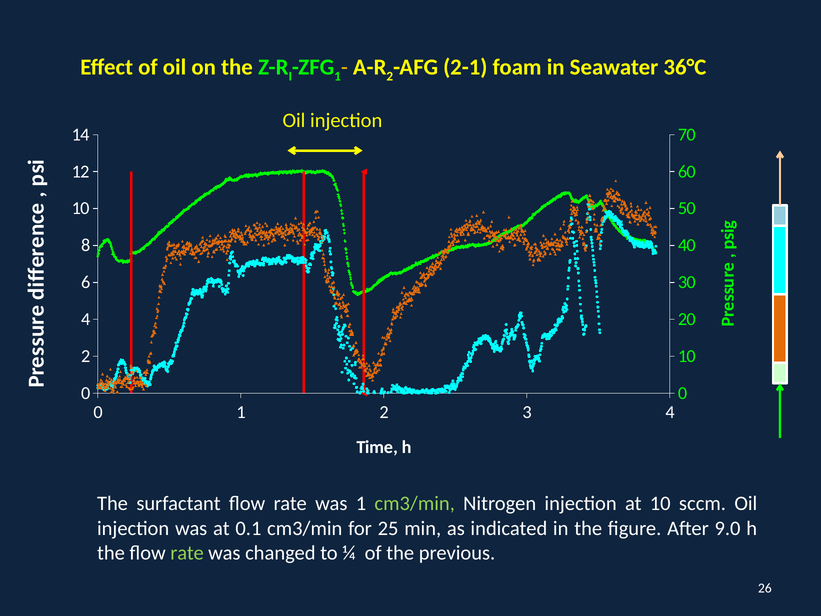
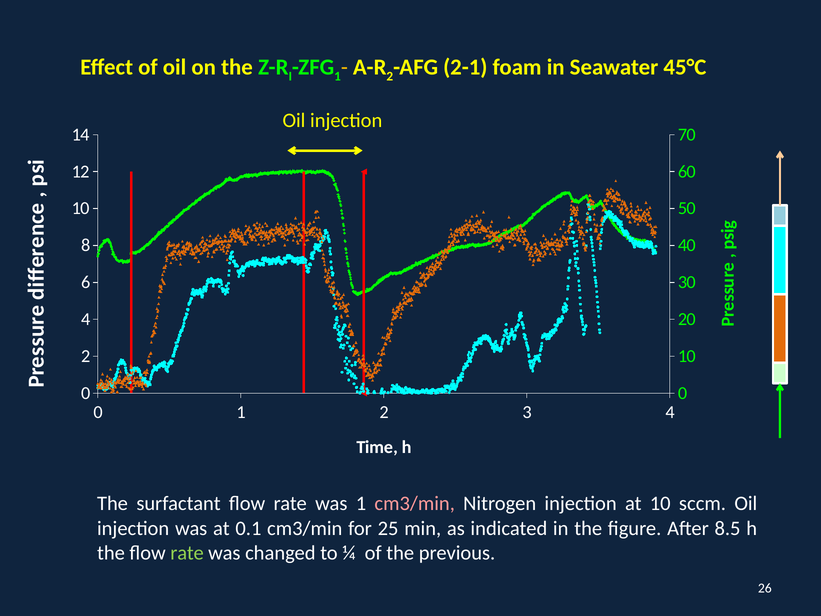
36°C: 36°C -> 45°C
cm3/min at (415, 504) colour: light green -> pink
9.0: 9.0 -> 8.5
